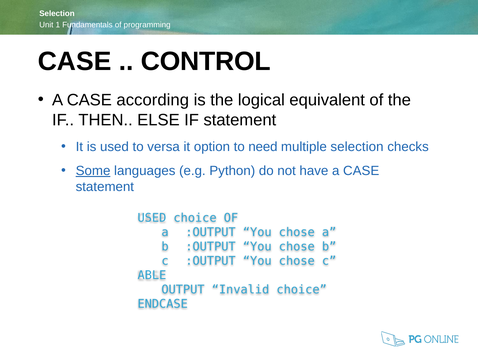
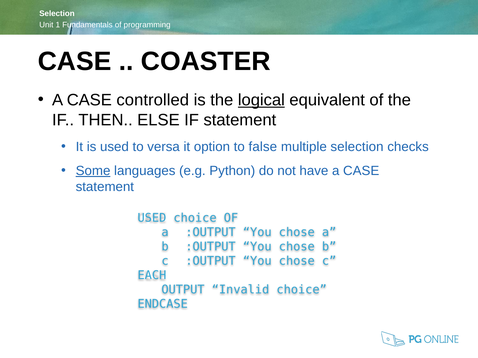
CONTROL: CONTROL -> COASTER
according: according -> controlled
logical underline: none -> present
need: need -> false
ABLE: ABLE -> EACH
